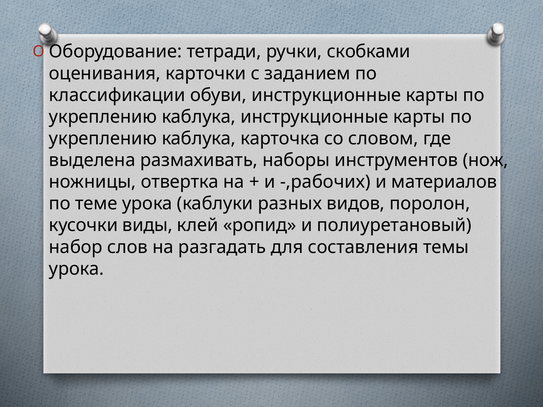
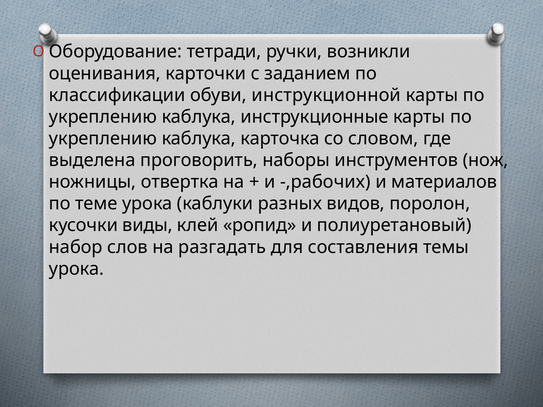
скобками: скобками -> возникли
обуви инструкционные: инструкционные -> инструкционной
размахивать: размахивать -> проговорить
